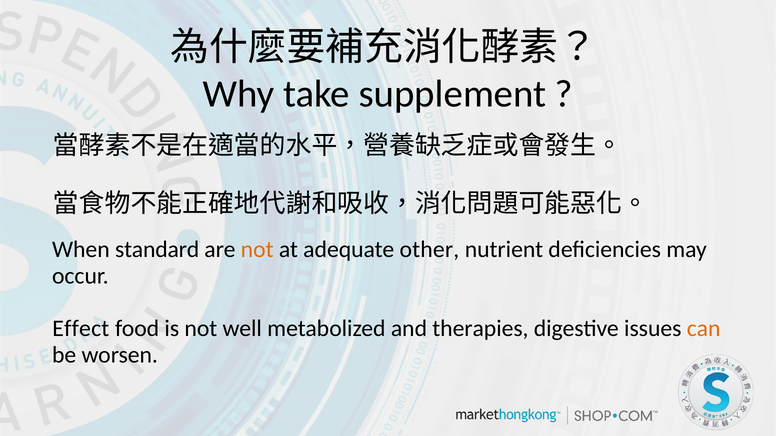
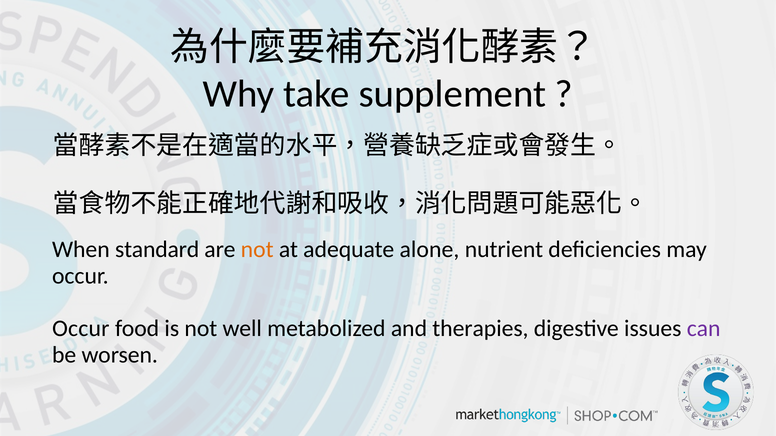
other: other -> alone
Effect at (81, 329): Effect -> Occur
can colour: orange -> purple
